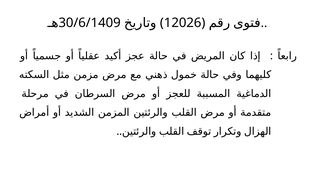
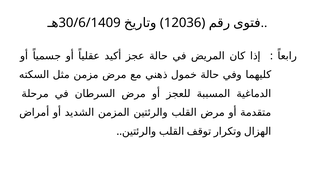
12026: 12026 -> 12036
